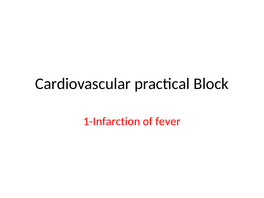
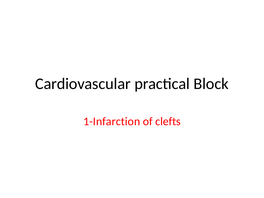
fever: fever -> clefts
